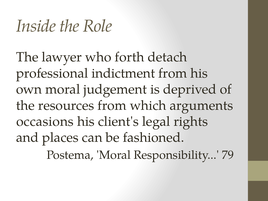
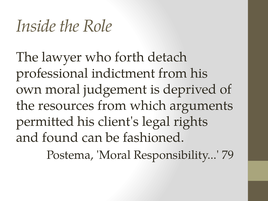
occasions: occasions -> permitted
places: places -> found
